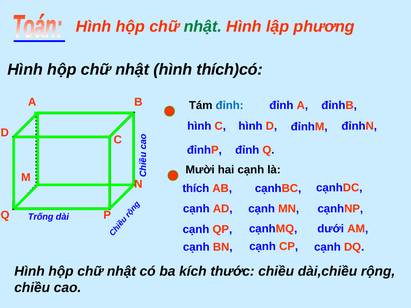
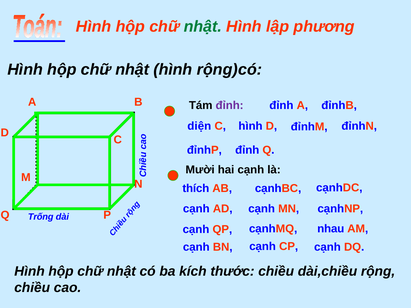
thích)có: thích)có -> rộng)có
đỉnh at (230, 106) colour: blue -> purple
hình at (199, 126): hình -> diện
dưới: dưới -> nhau
